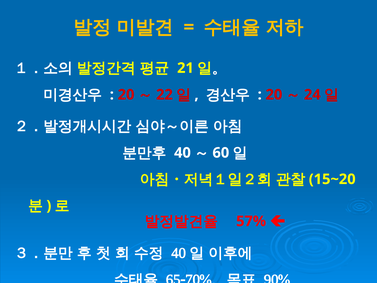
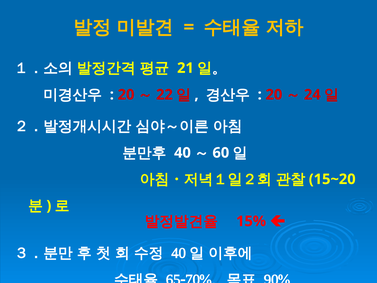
57%: 57% -> 15%
